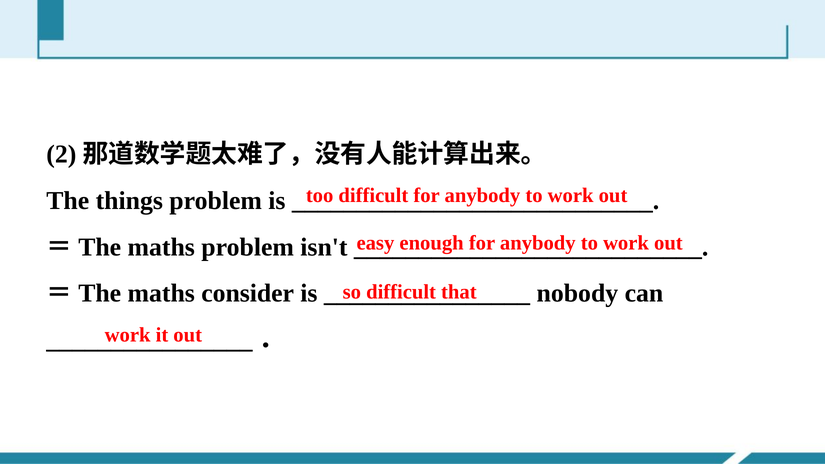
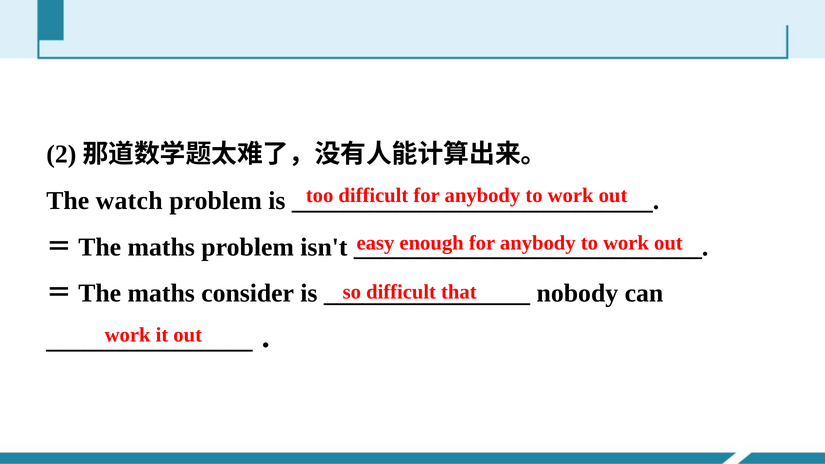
things: things -> watch
